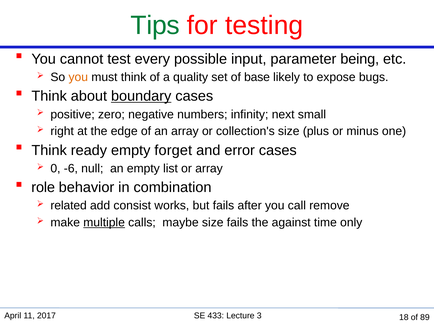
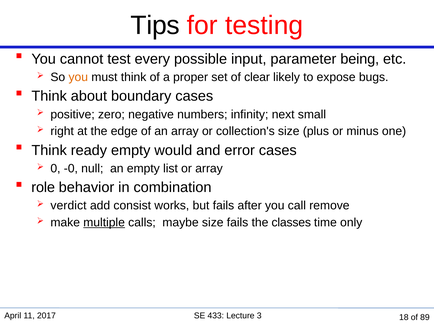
Tips colour: green -> black
quality: quality -> proper
base: base -> clear
boundary underline: present -> none
forget: forget -> would
-6: -6 -> -0
related: related -> verdict
against: against -> classes
